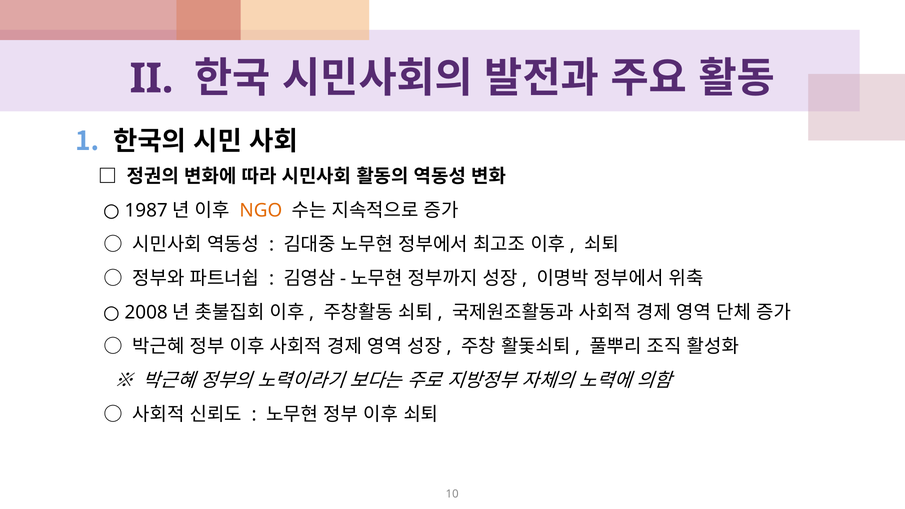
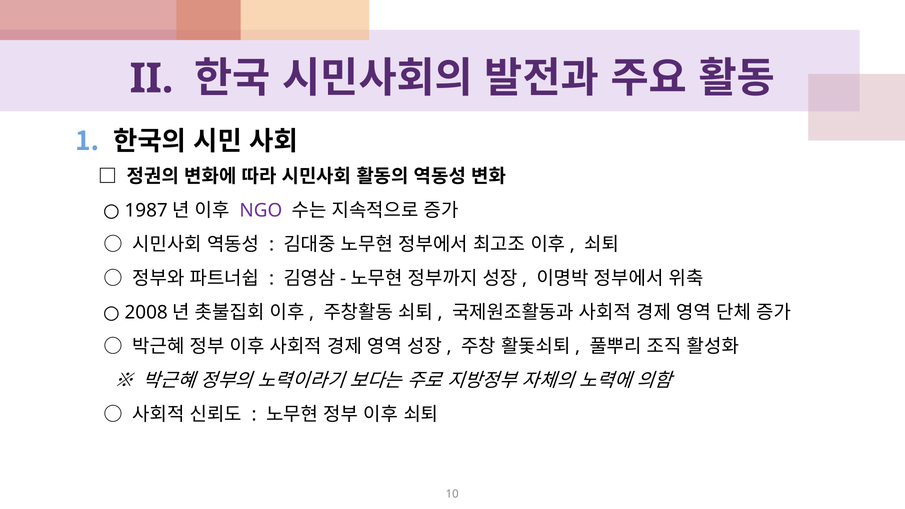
NGO colour: orange -> purple
